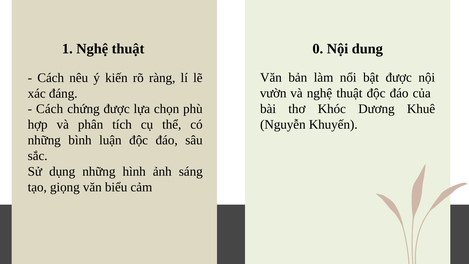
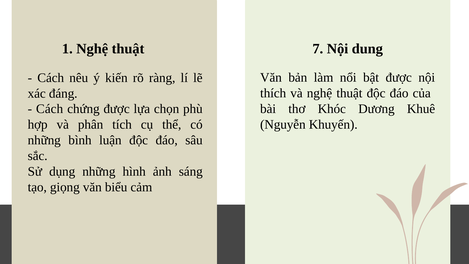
0: 0 -> 7
vườn: vườn -> thích
